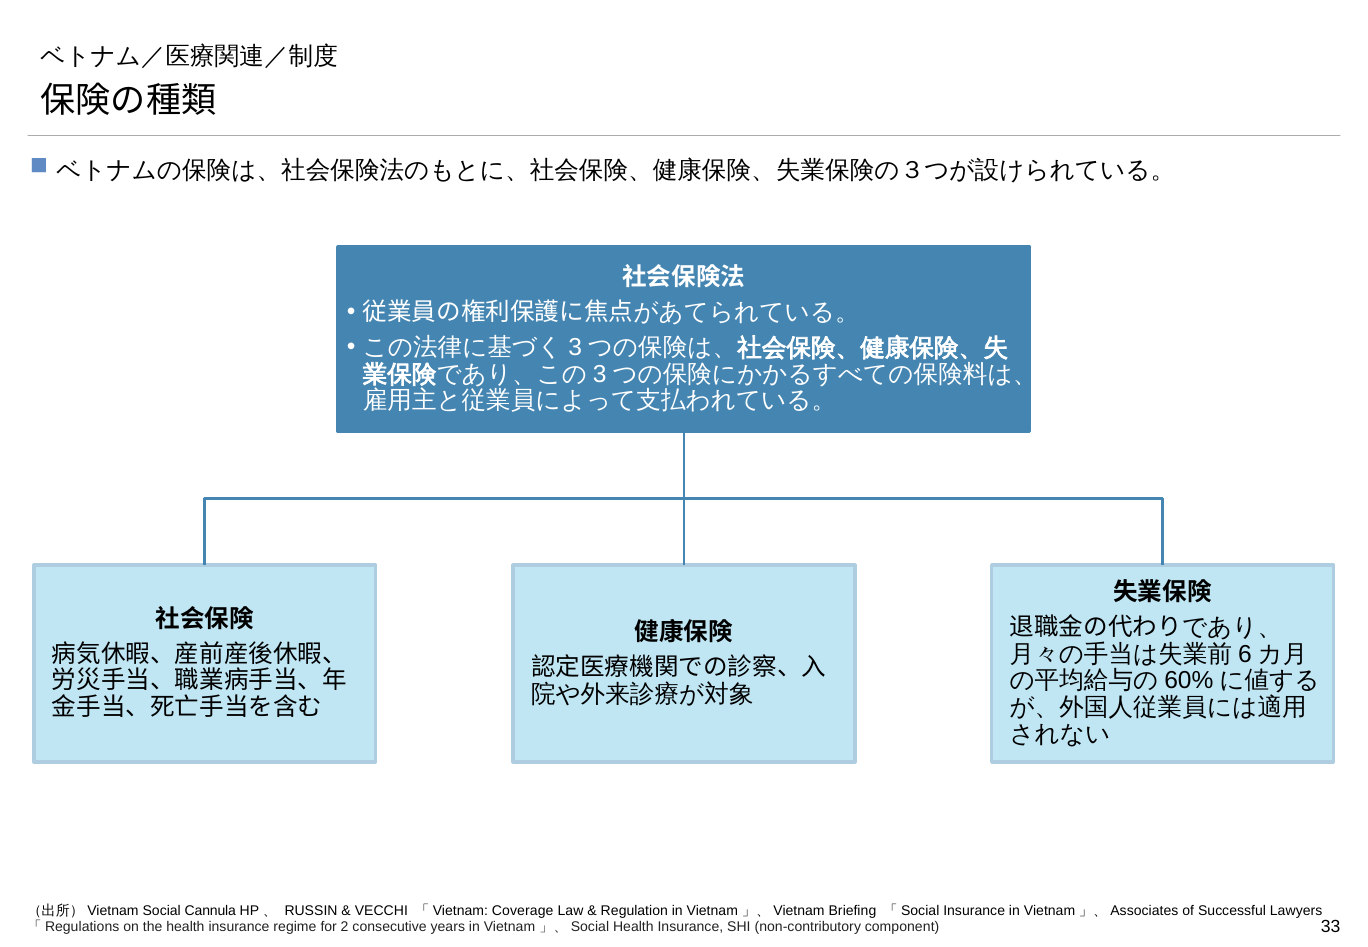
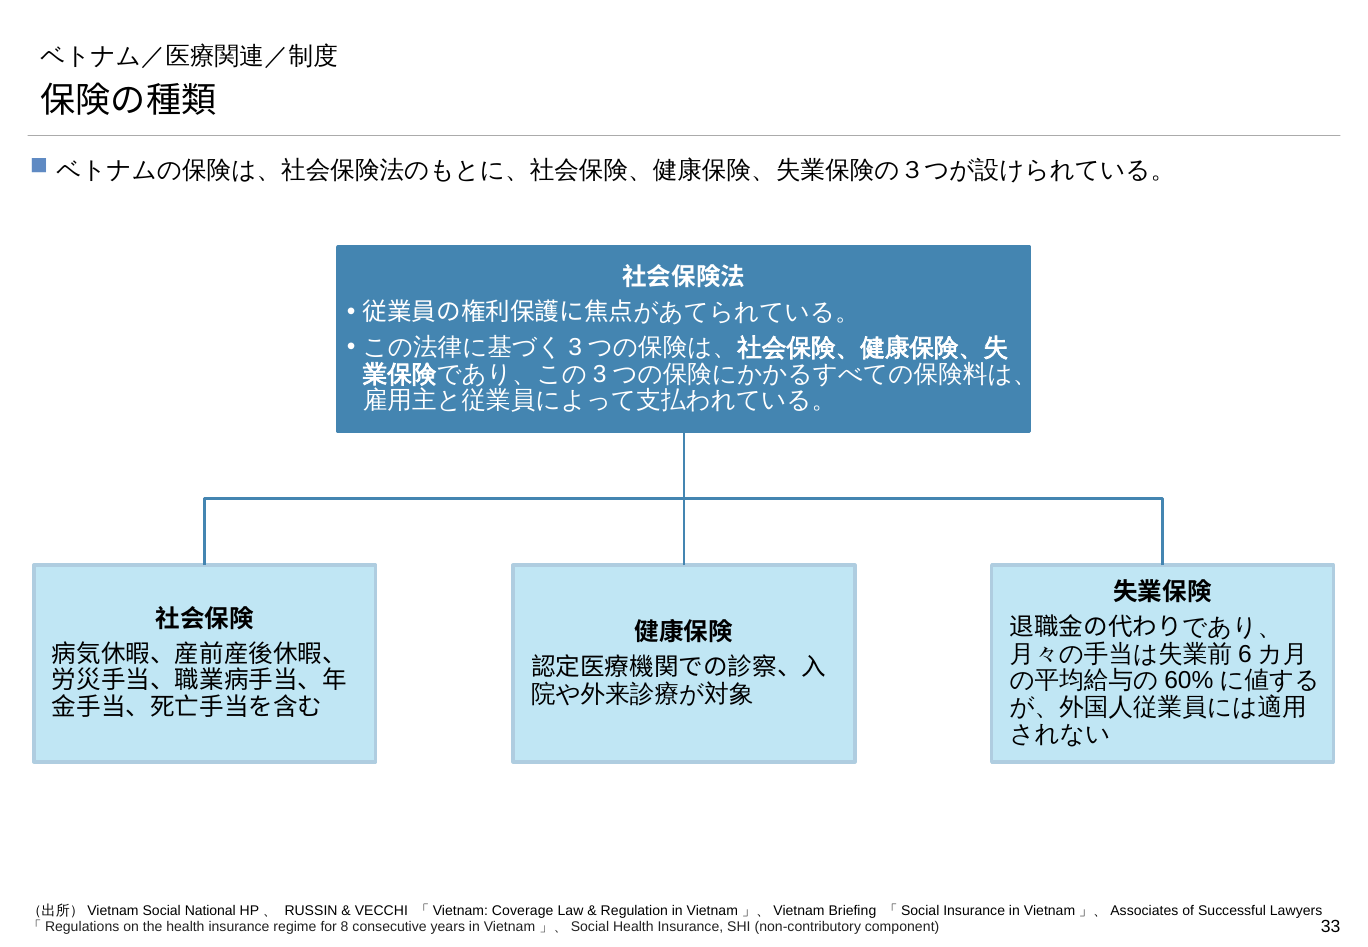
Cannula: Cannula -> National
2: 2 -> 8
